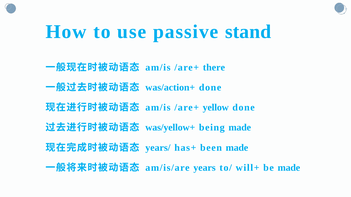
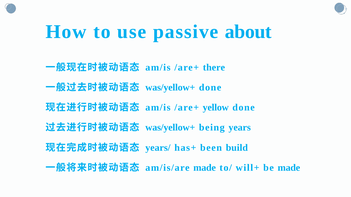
stand: stand -> about
was/action+ at (170, 88): was/action+ -> was/yellow+
being made: made -> years
been made: made -> build
am/is/are years: years -> made
